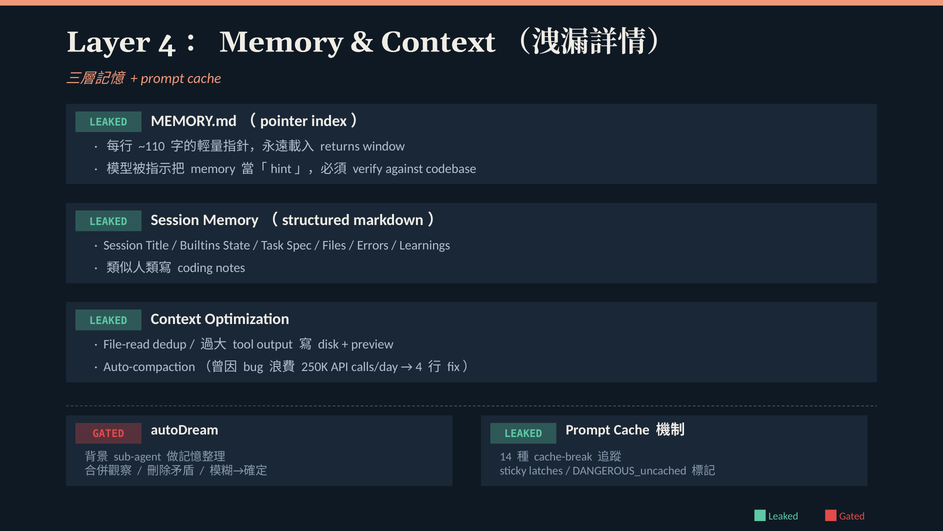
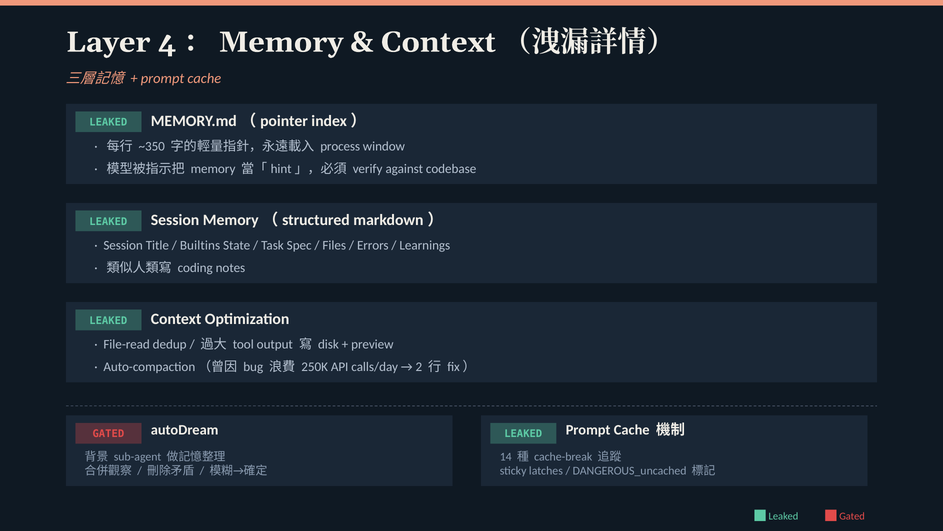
~110: ~110 -> ~350
returns: returns -> process
4: 4 -> 2
